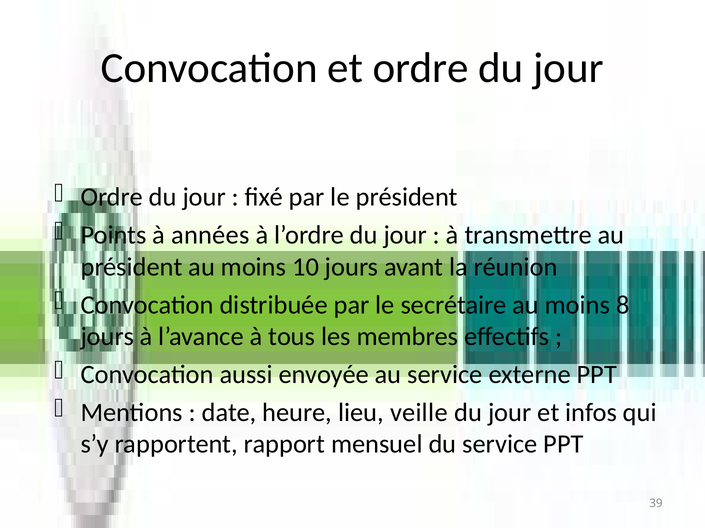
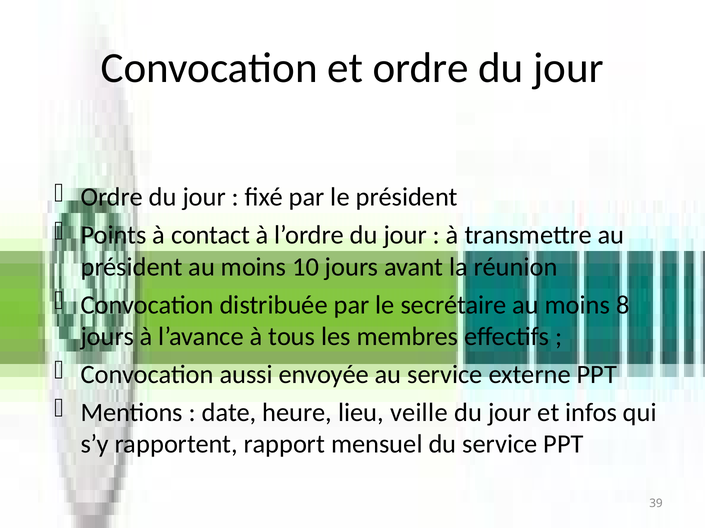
années: années -> contact
